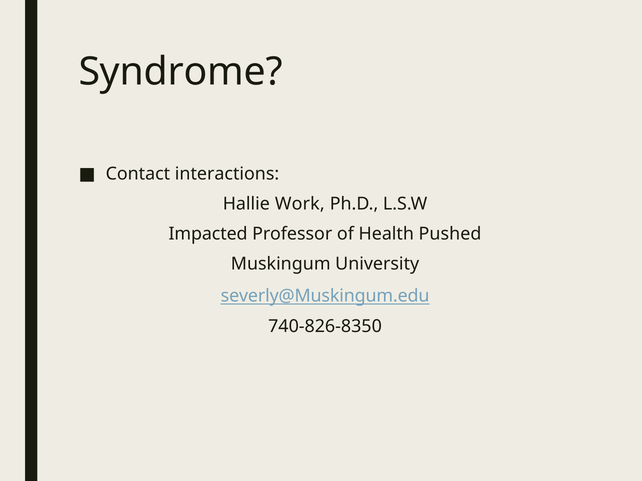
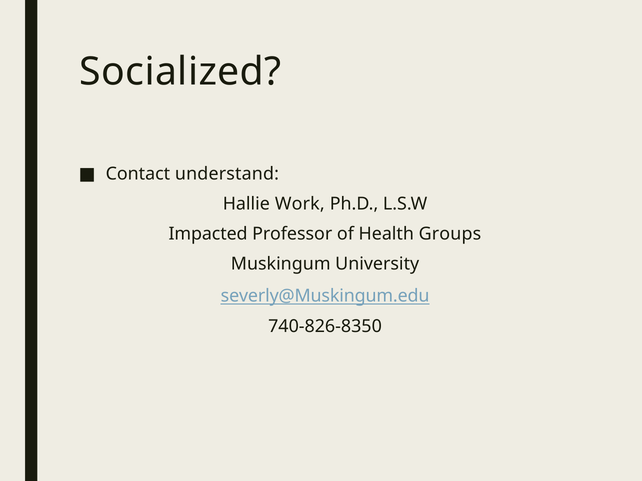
Syndrome: Syndrome -> Socialized
interactions: interactions -> understand
Pushed: Pushed -> Groups
